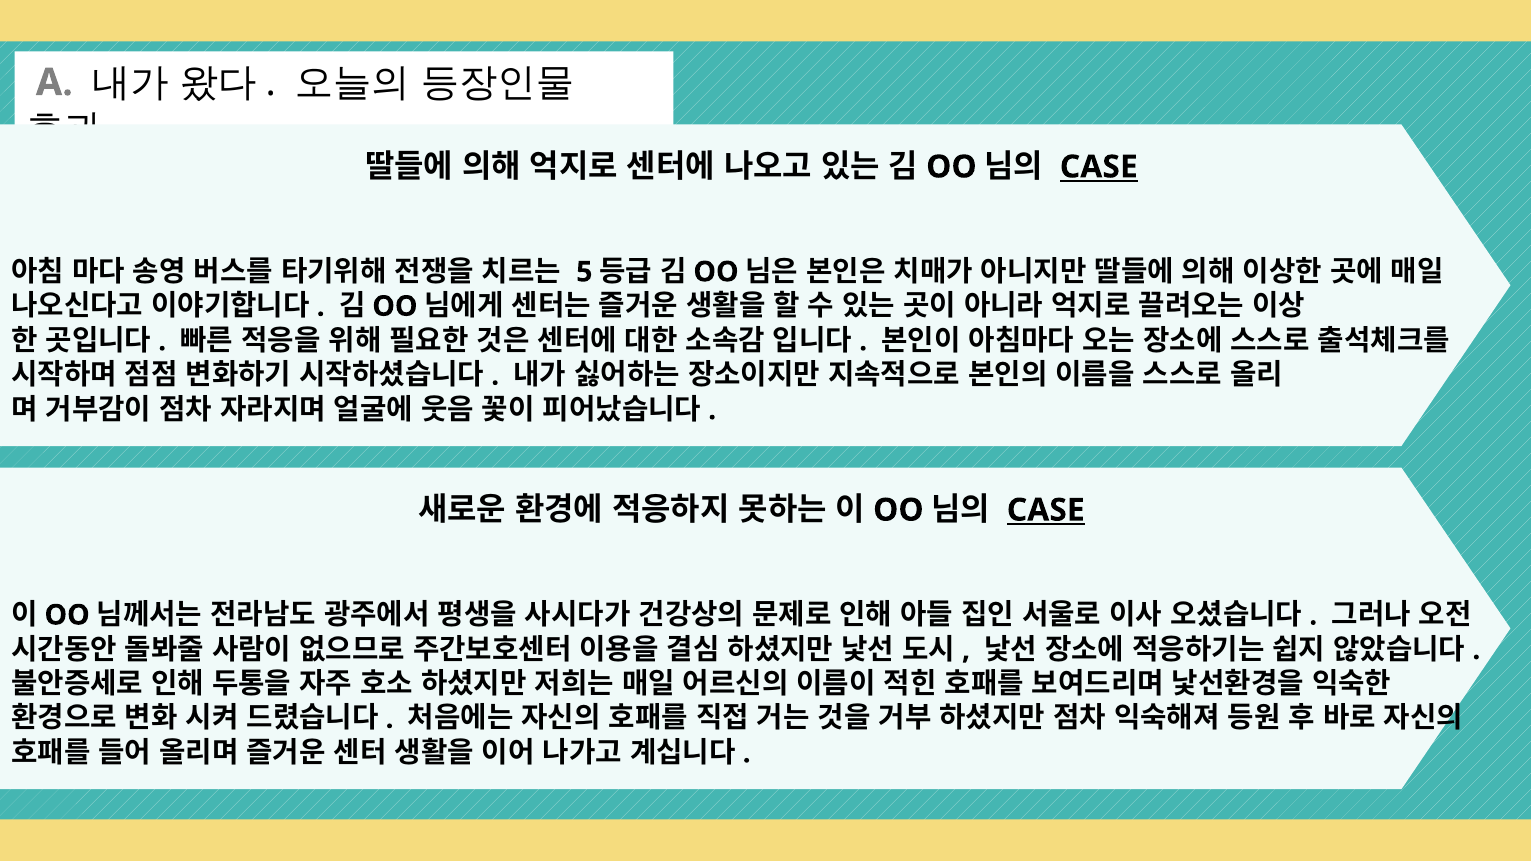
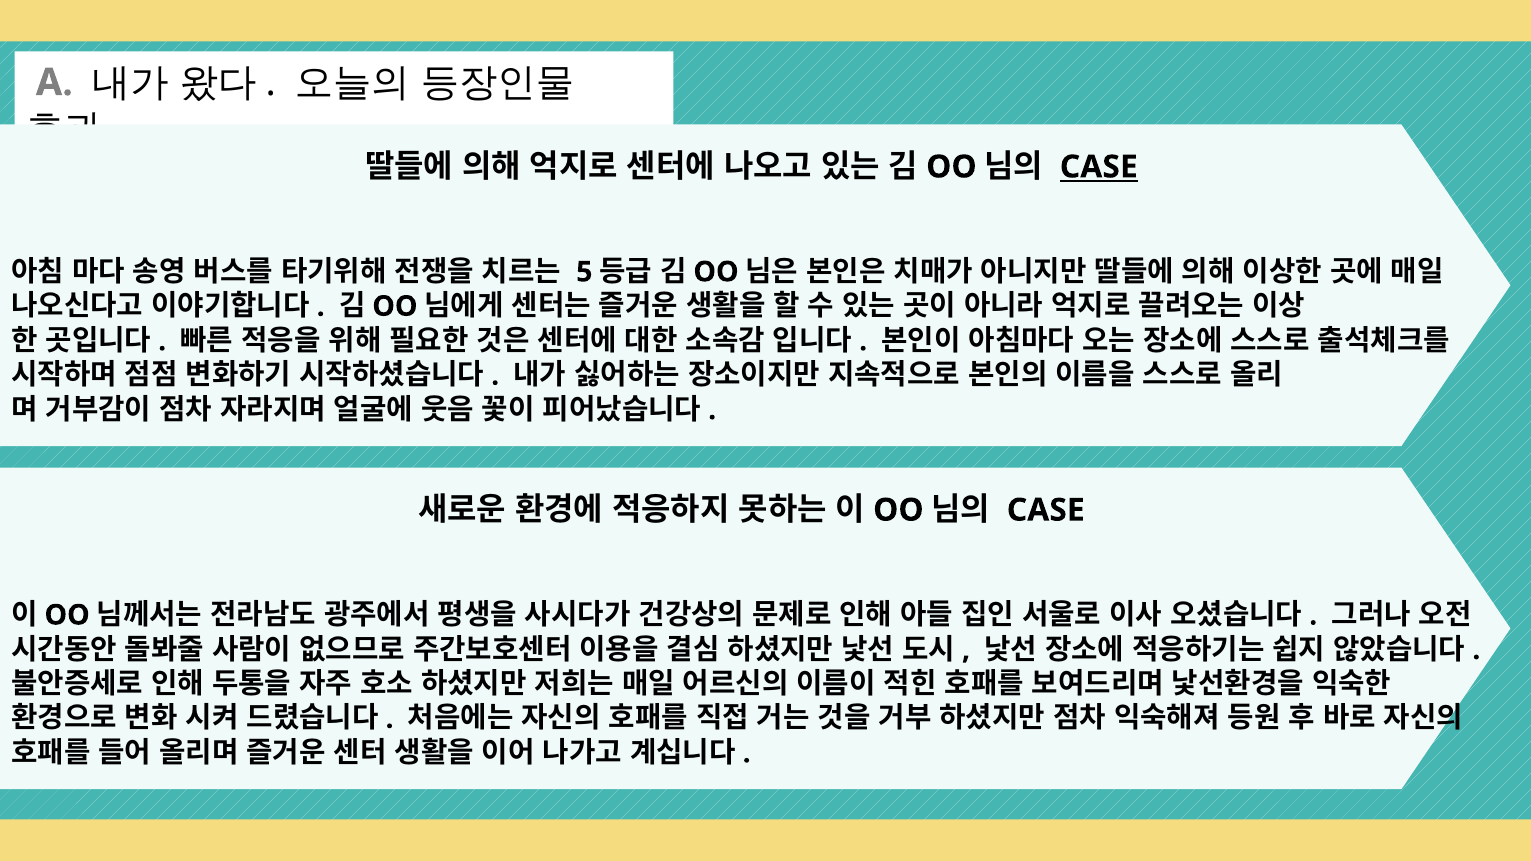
CASE at (1046, 510) underline: present -> none
